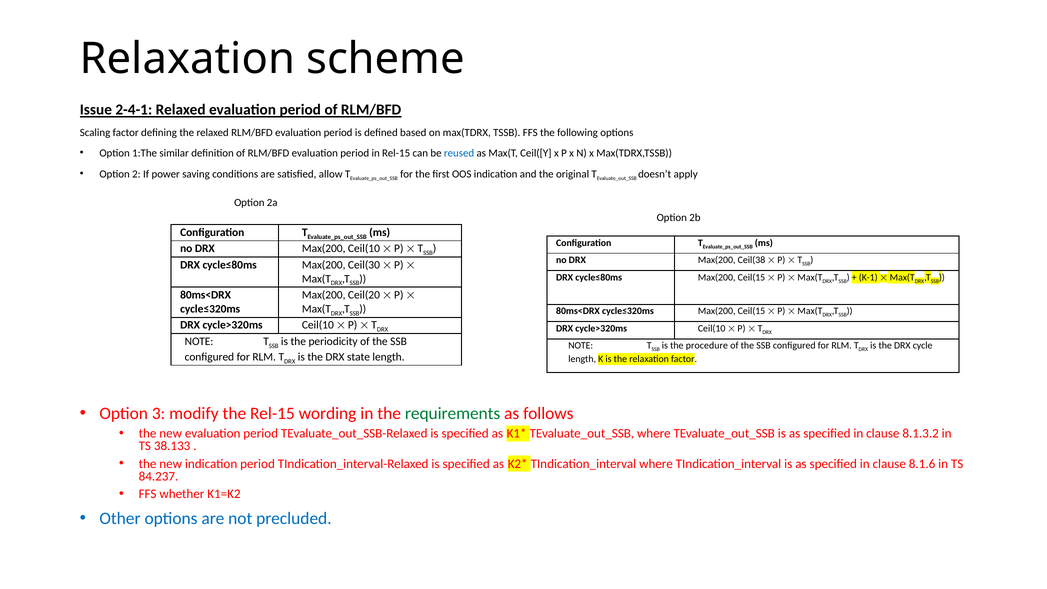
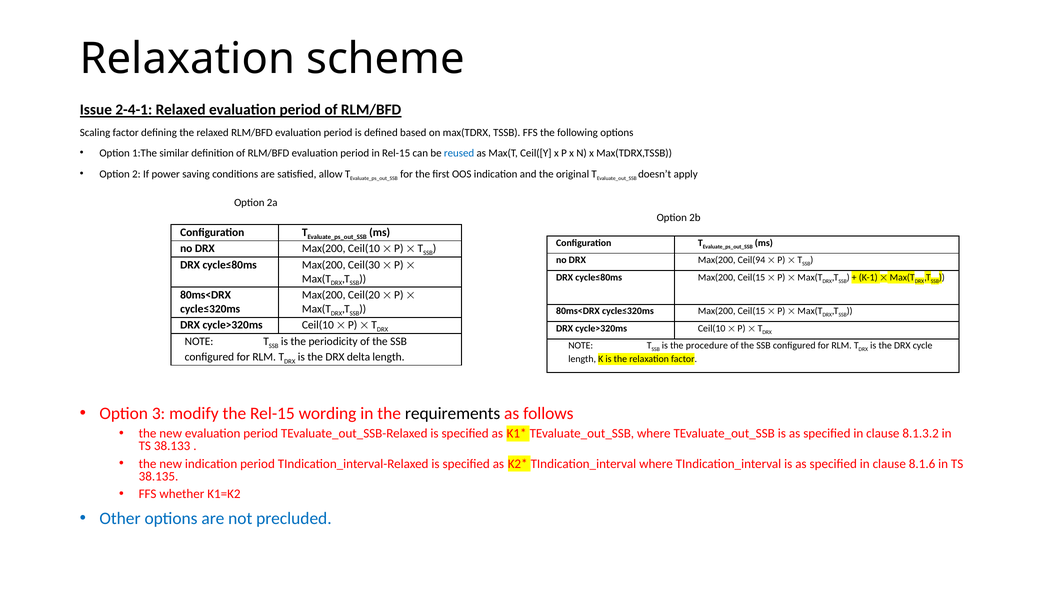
Ceil(38: Ceil(38 -> Ceil(94
state: state -> delta
requirements colour: green -> black
84.237: 84.237 -> 38.135
